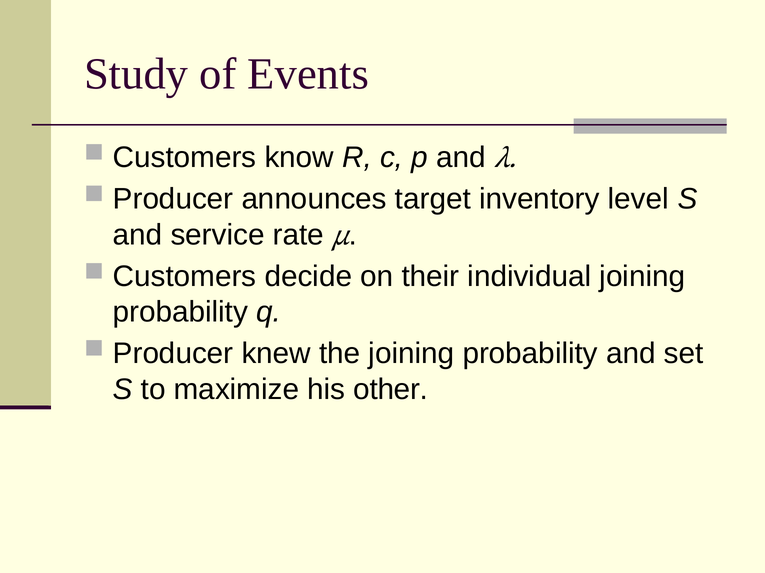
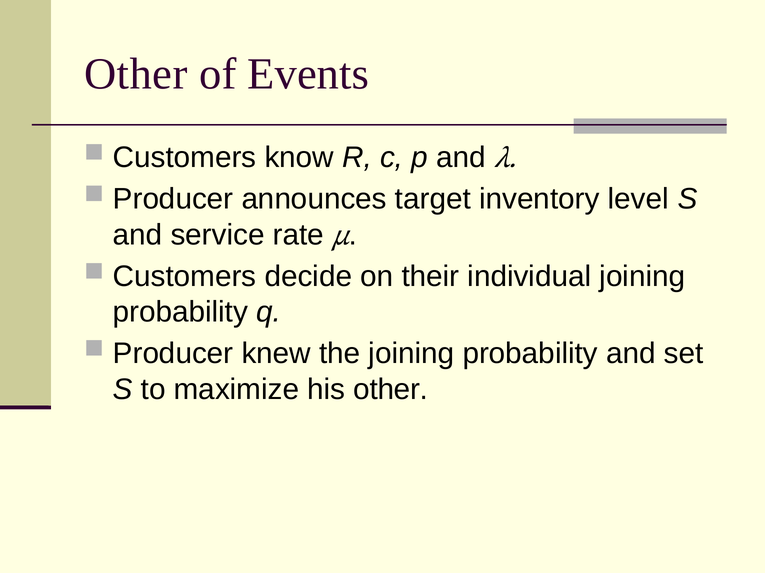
Study at (136, 74): Study -> Other
